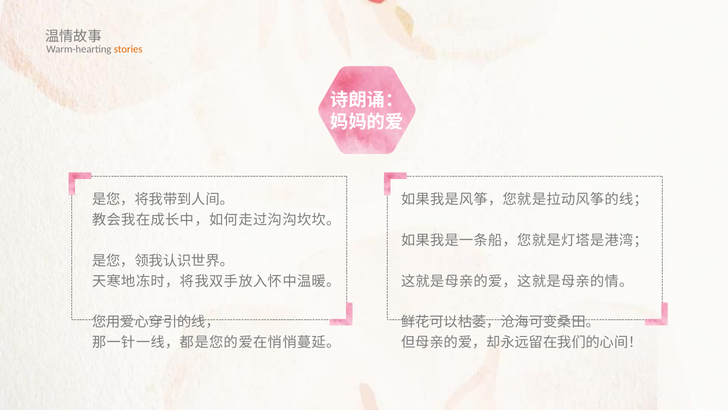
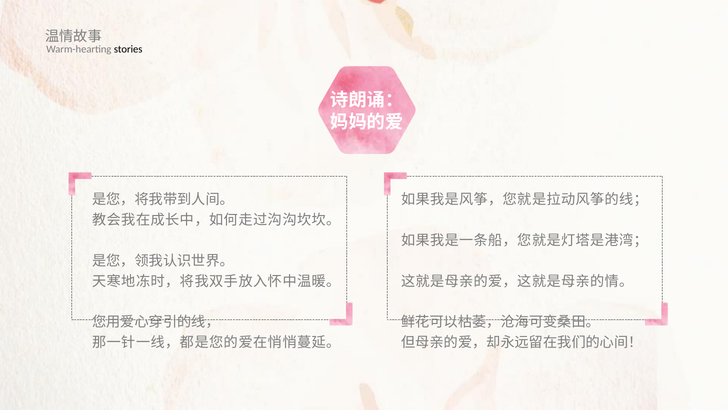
stories colour: orange -> black
